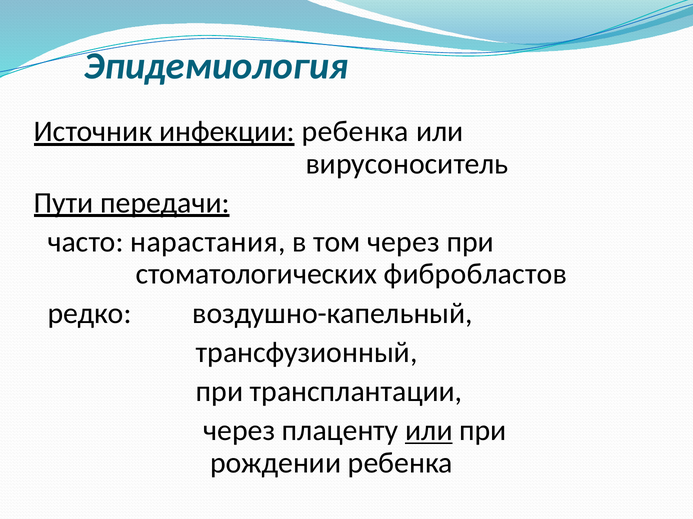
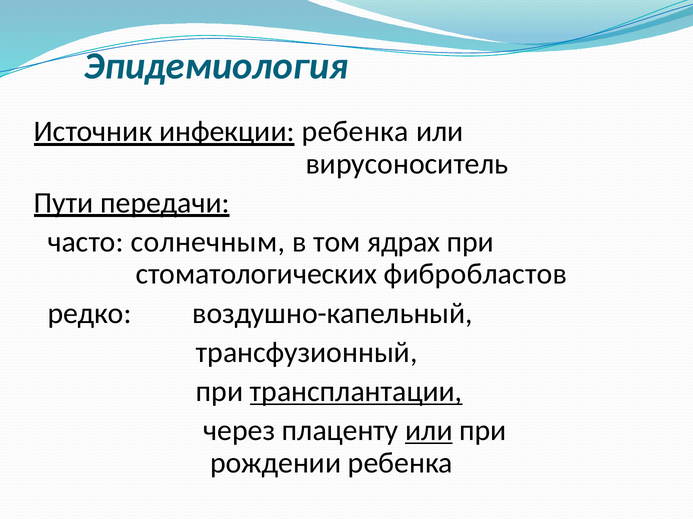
нарастания: нарастания -> солнечным
том через: через -> ядрах
трансплантации underline: none -> present
